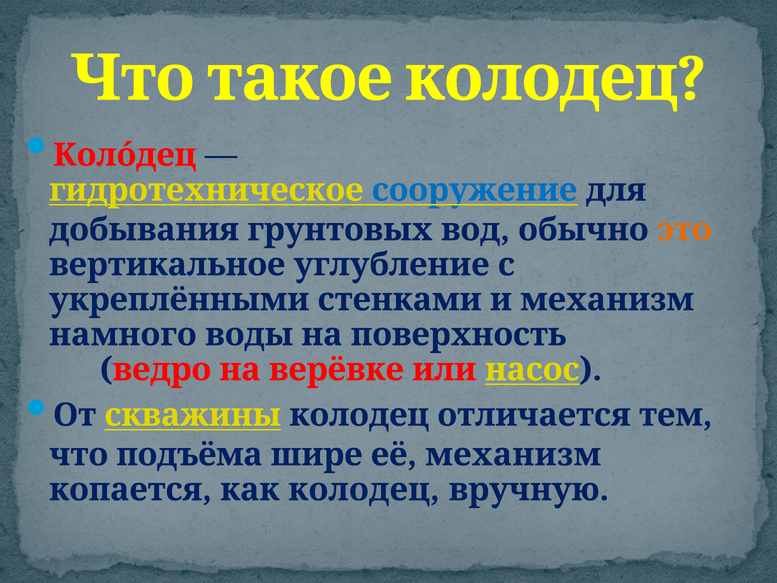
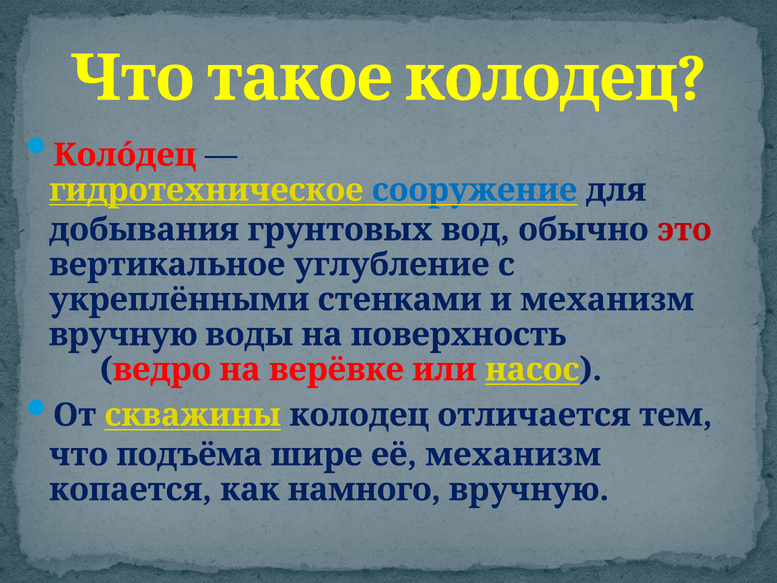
это colour: orange -> red
намного at (123, 334): намного -> вручную
как колодец: колодец -> намного
